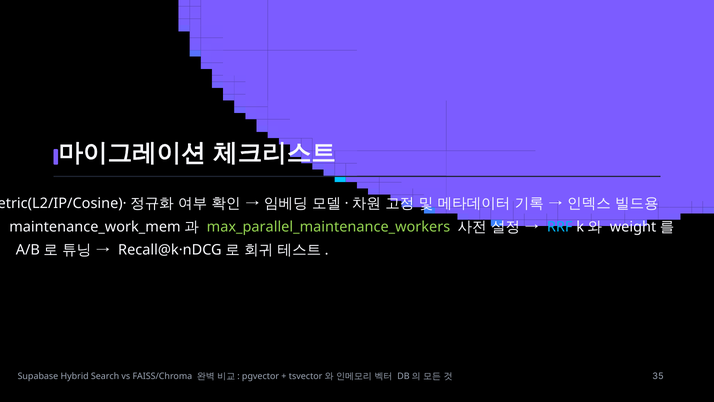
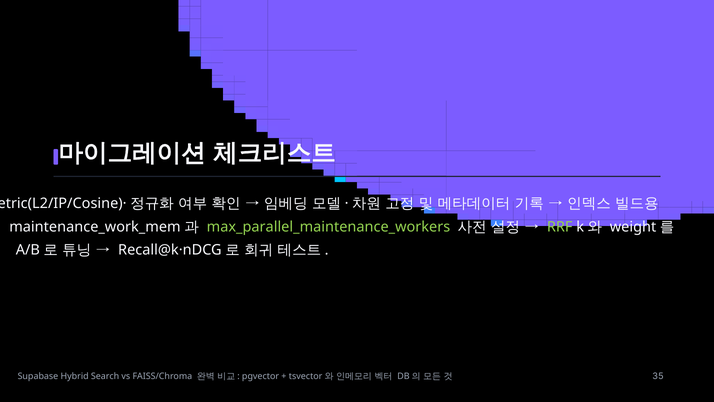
RRF colour: light blue -> light green
